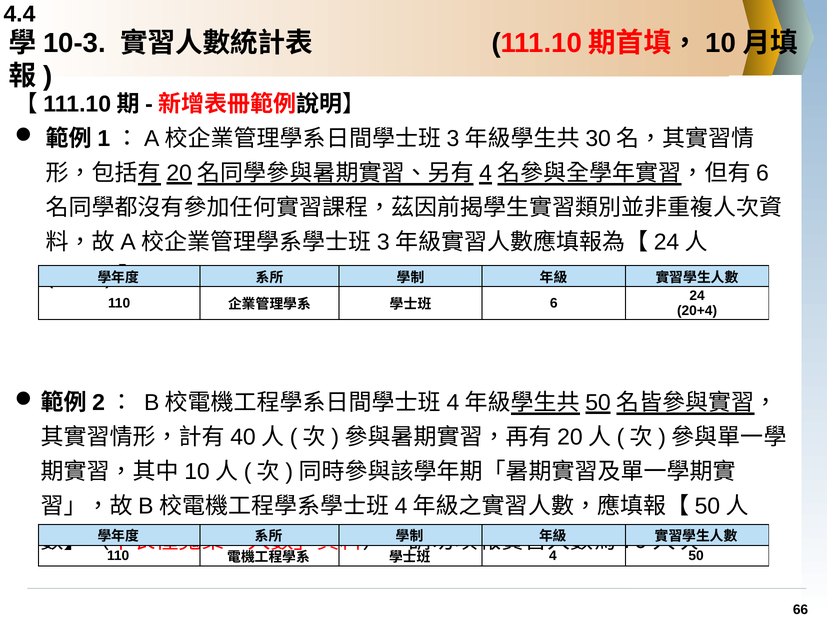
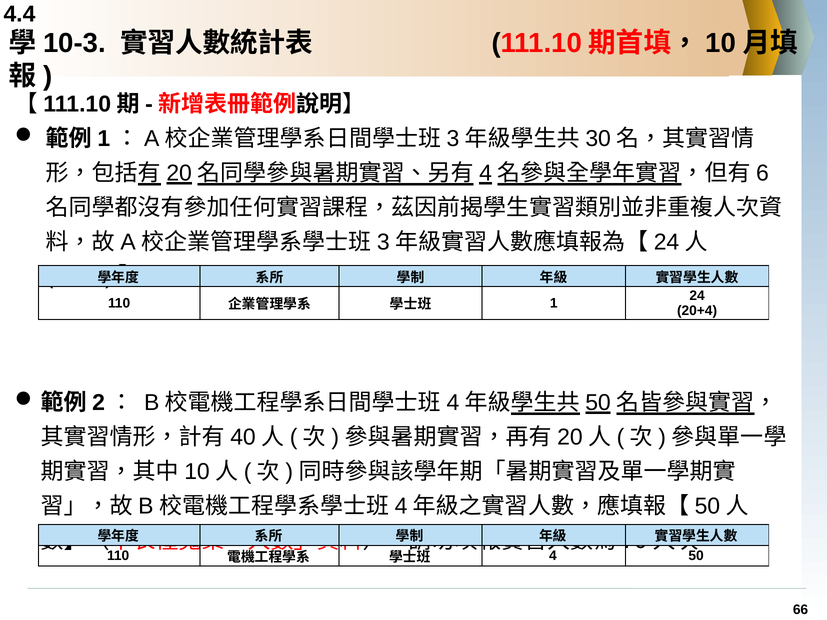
6: 6 -> 1
